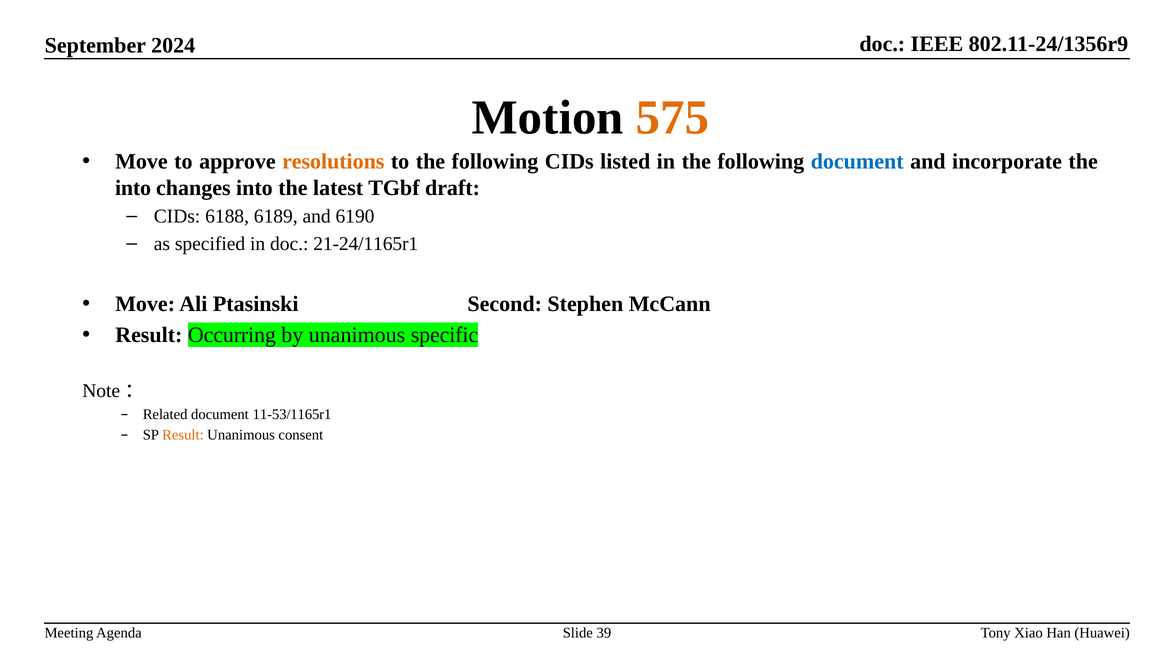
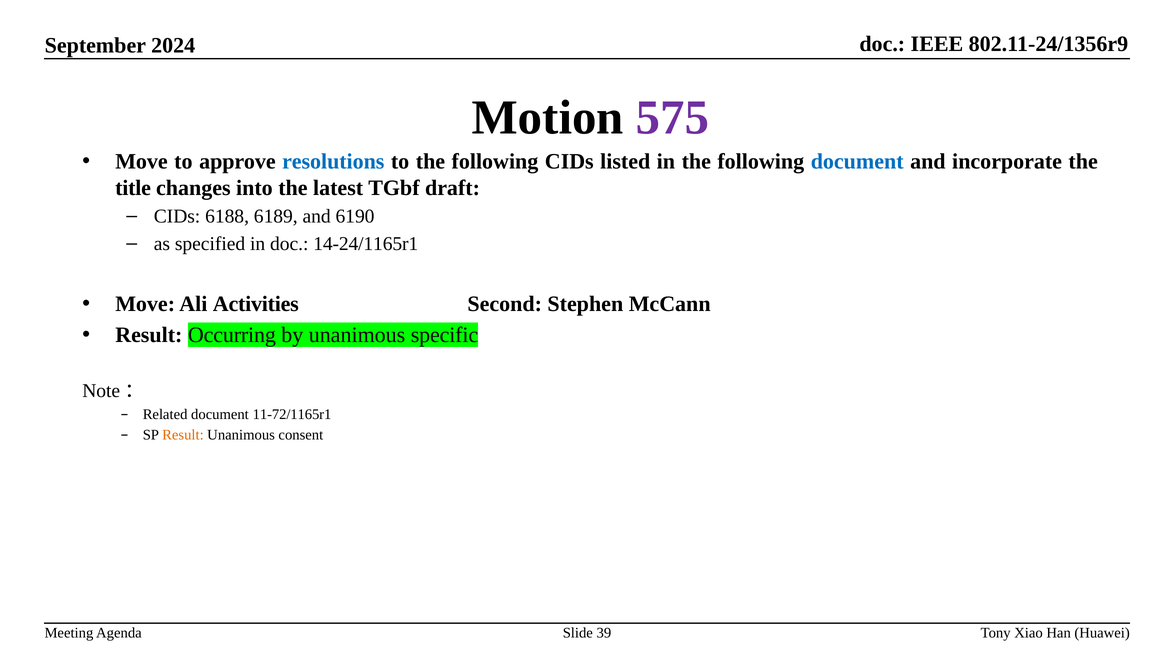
575 colour: orange -> purple
resolutions colour: orange -> blue
into at (133, 188): into -> title
21-24/1165r1: 21-24/1165r1 -> 14-24/1165r1
Ptasinski: Ptasinski -> Activities
11-53/1165r1: 11-53/1165r1 -> 11-72/1165r1
